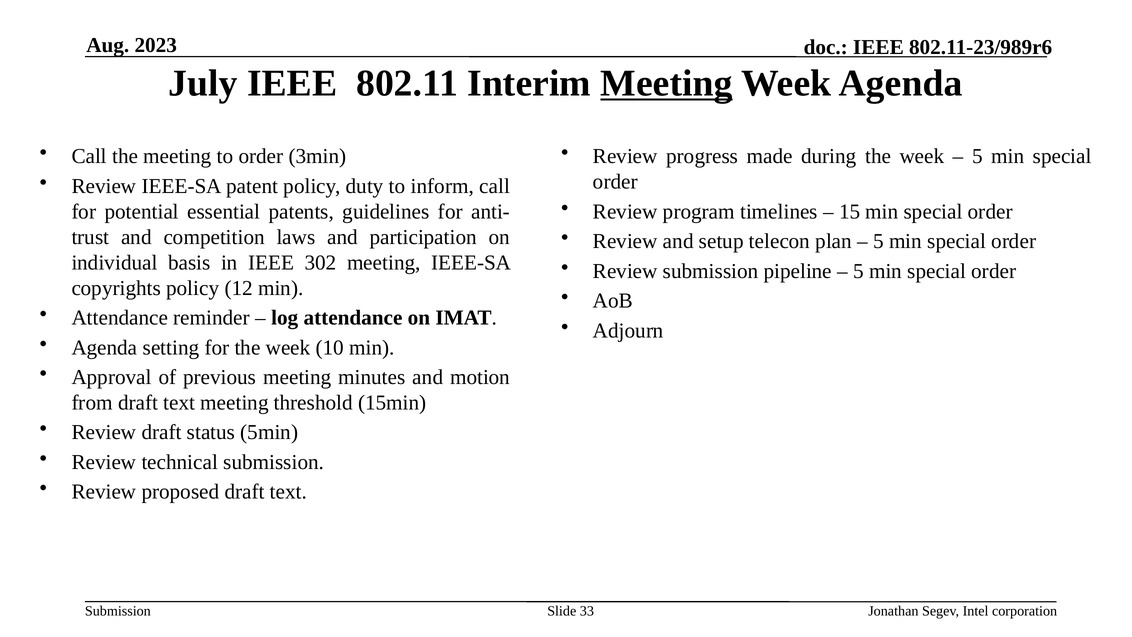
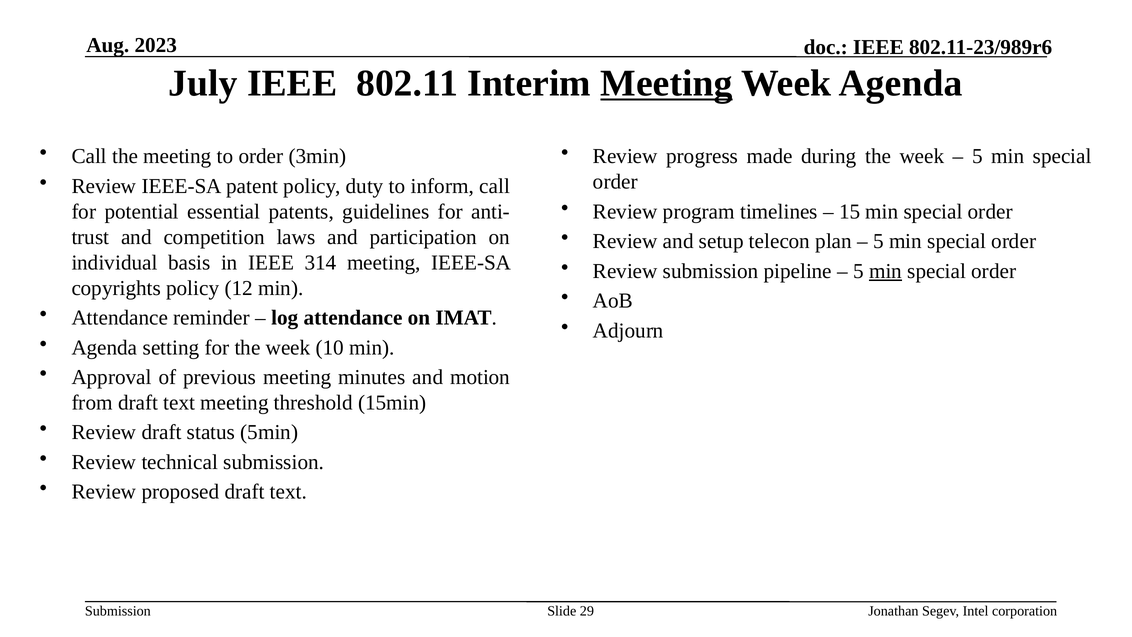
302: 302 -> 314
min at (886, 271) underline: none -> present
33: 33 -> 29
